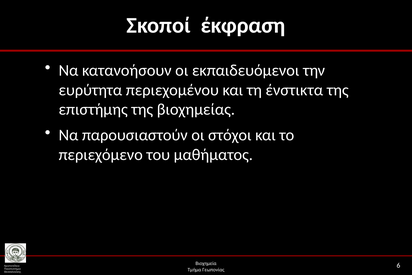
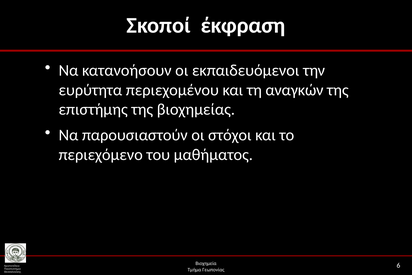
ένστικτα: ένστικτα -> αναγκών
